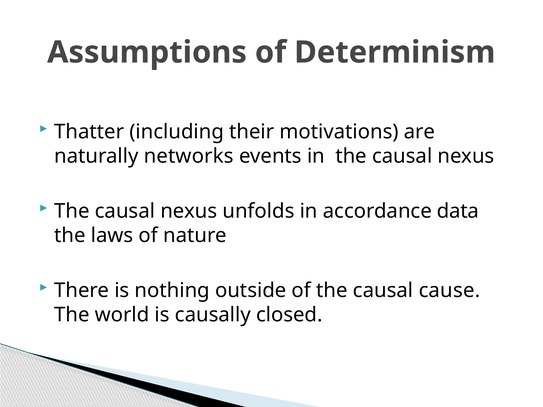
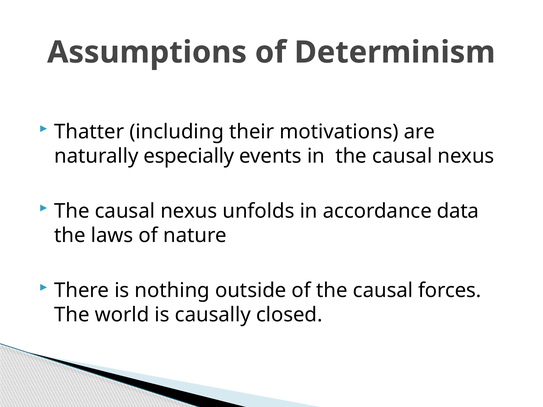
networks: networks -> especially
cause: cause -> forces
